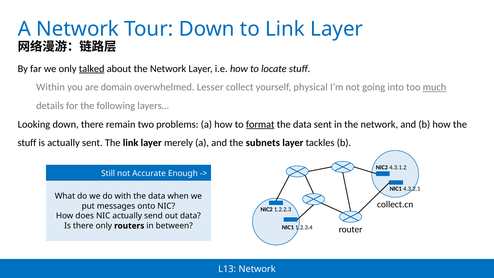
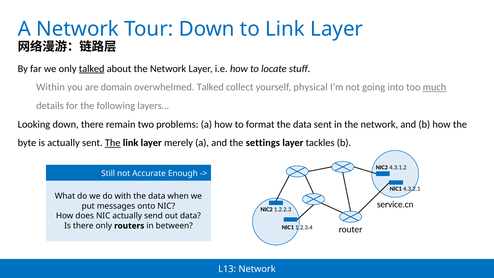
overwhelmed Lesser: Lesser -> Talked
format underline: present -> none
stuff at (27, 143): stuff -> byte
The at (113, 143) underline: none -> present
subnets: subnets -> settings
collect.cn: collect.cn -> service.cn
